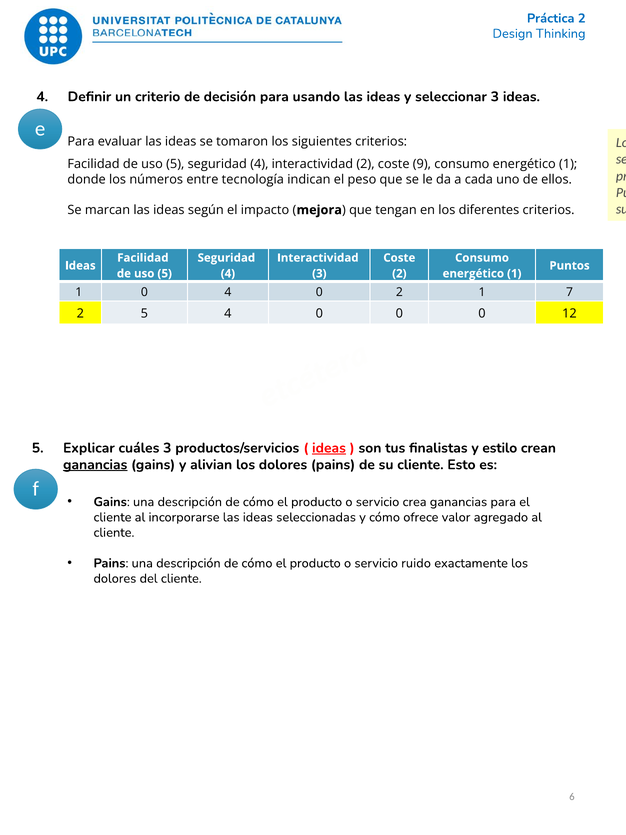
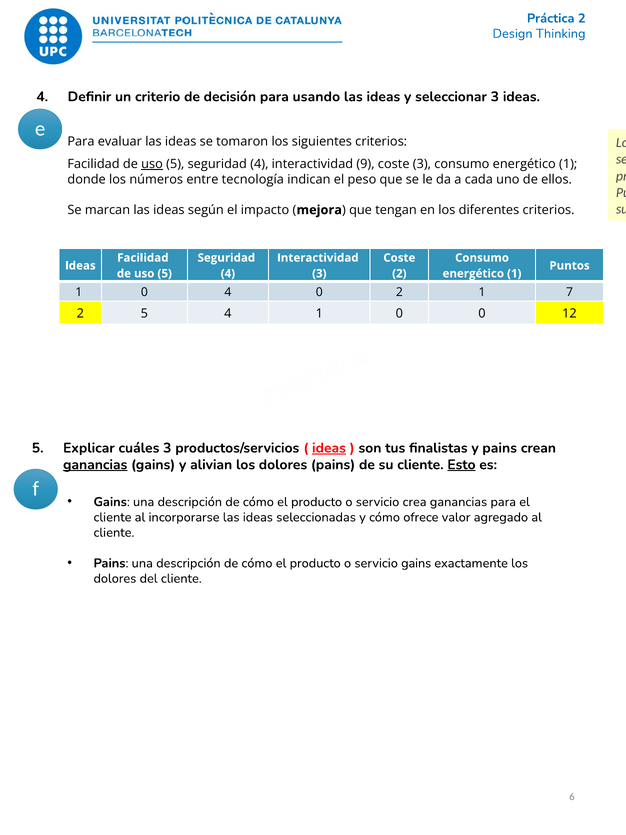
uso at (152, 164) underline: none -> present
interactividad 2: 2 -> 9
coste 9: 9 -> 3
5 4 0: 0 -> 1
y estilo: estilo -> pains
Esto underline: none -> present
servicio ruido: ruido -> gains
